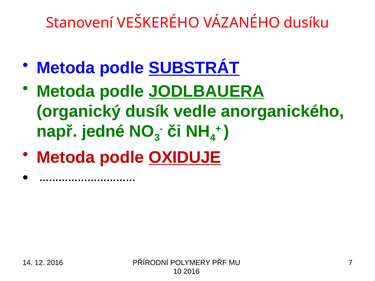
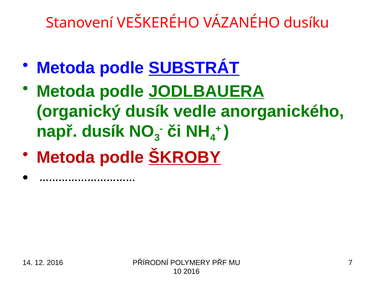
např jedné: jedné -> dusík
OXIDUJE: OXIDUJE -> ŠKROBY
